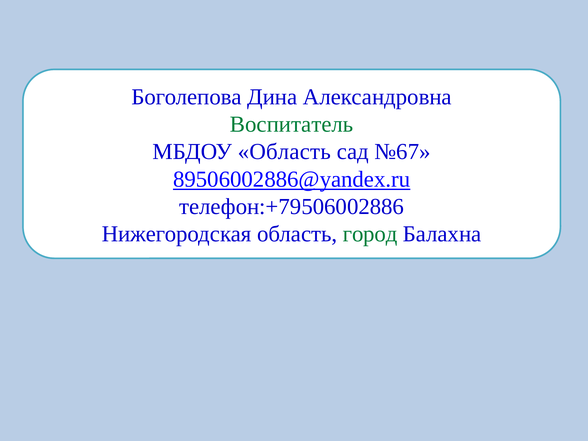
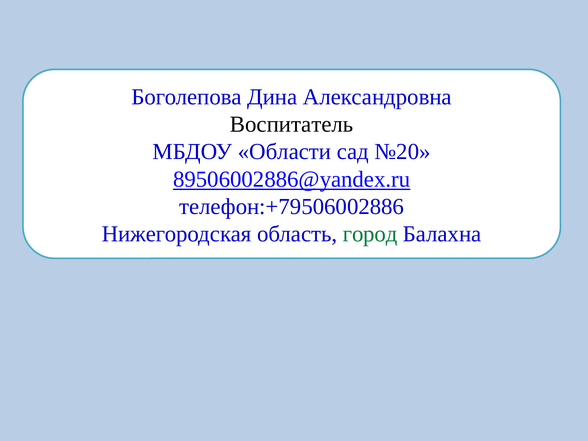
Воспитатель colour: green -> black
МБДОУ Область: Область -> Области
№67: №67 -> №20
